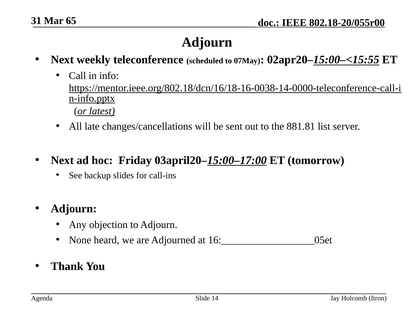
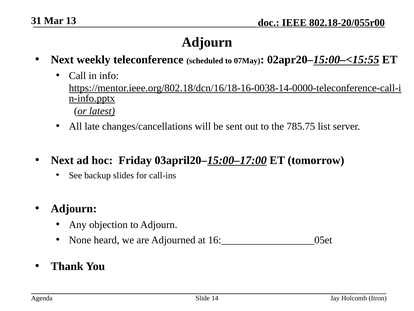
65: 65 -> 13
881.81: 881.81 -> 785.75
